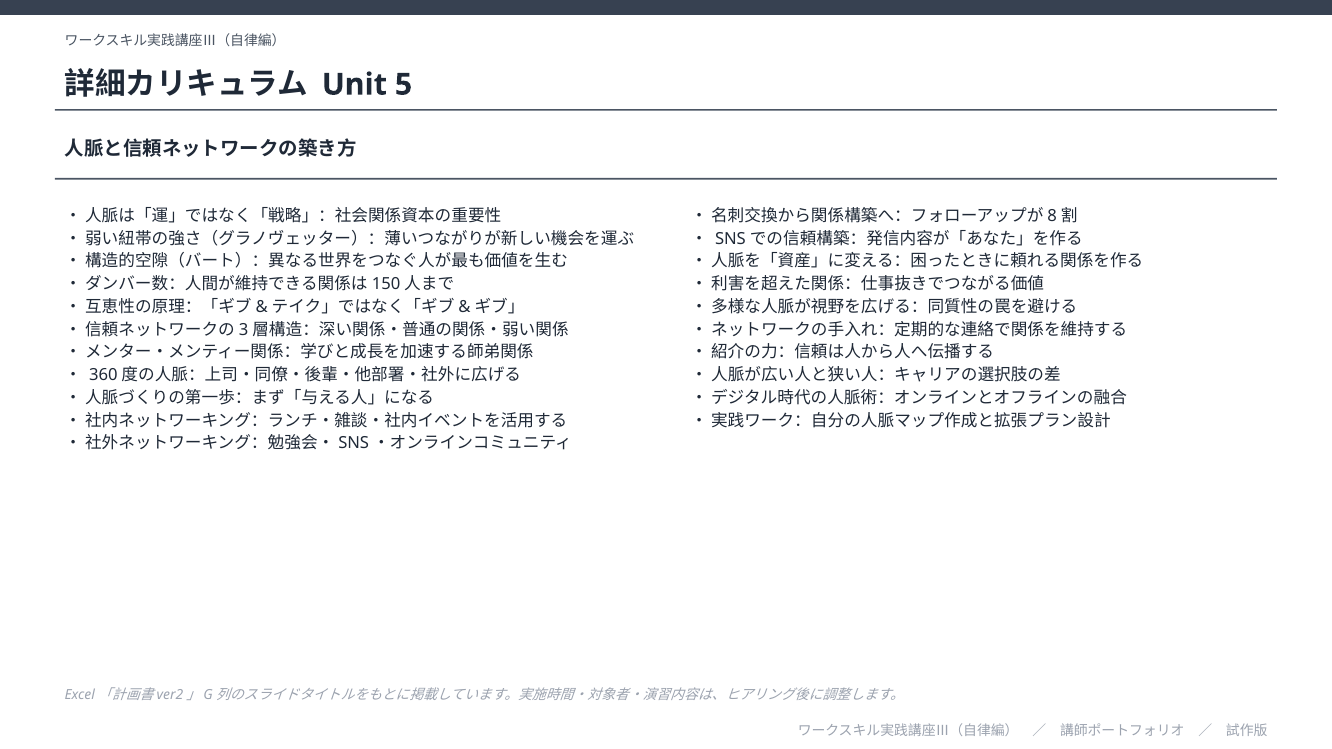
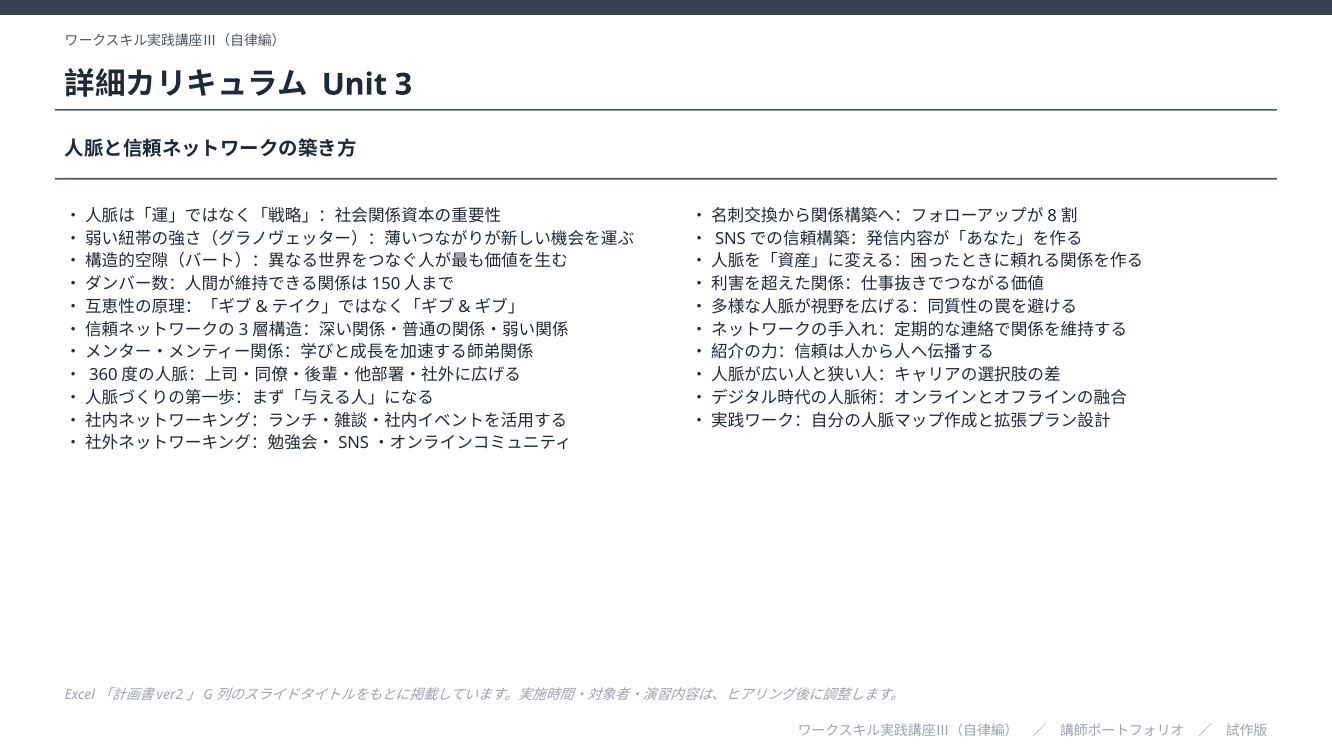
5: 5 -> 3
